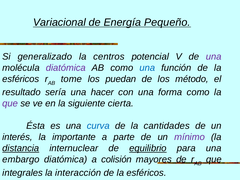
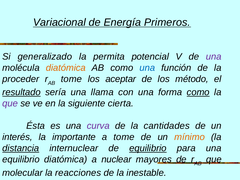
Pequeño: Pequeño -> Primeros
centros: centros -> permita
diatómica at (66, 68) colour: purple -> orange
esféricos at (21, 79): esféricos -> proceder
puedan: puedan -> aceptar
resultado underline: none -> present
hacer: hacer -> llama
como at (198, 92) underline: none -> present
curva colour: blue -> purple
a parte: parte -> tome
mínimo colour: purple -> orange
embargo at (21, 160): embargo -> equilibrio
colisión: colisión -> nuclear
integrales: integrales -> molecular
interacción: interacción -> reacciones
esféricos at (146, 173): esféricos -> inestable
